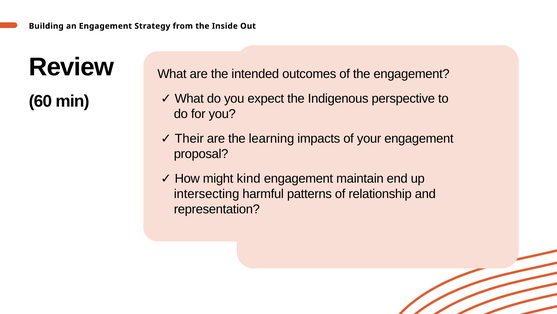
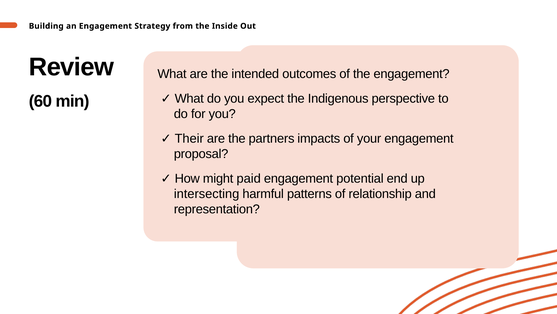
learning: learning -> partners
kind: kind -> paid
maintain: maintain -> potential
